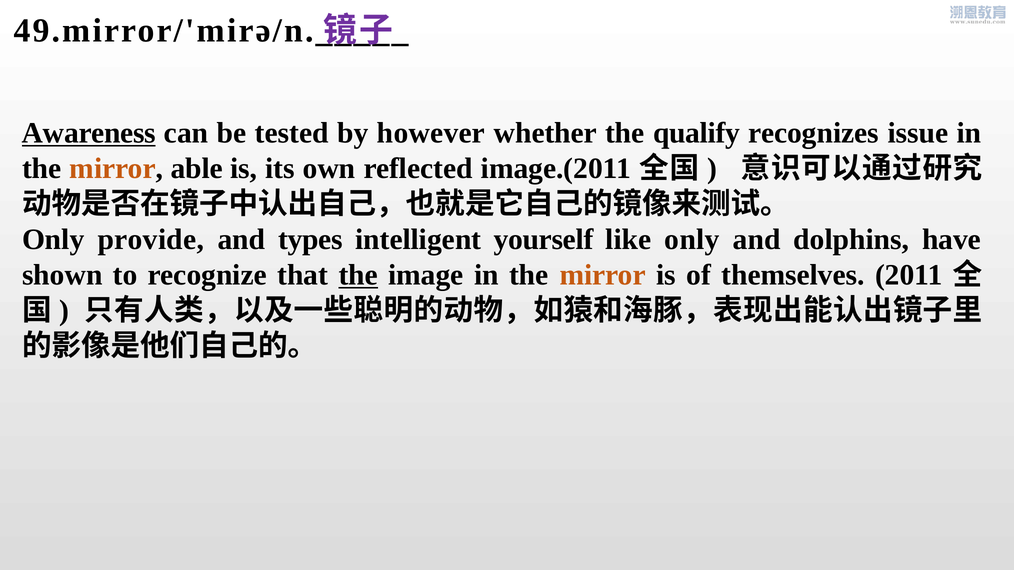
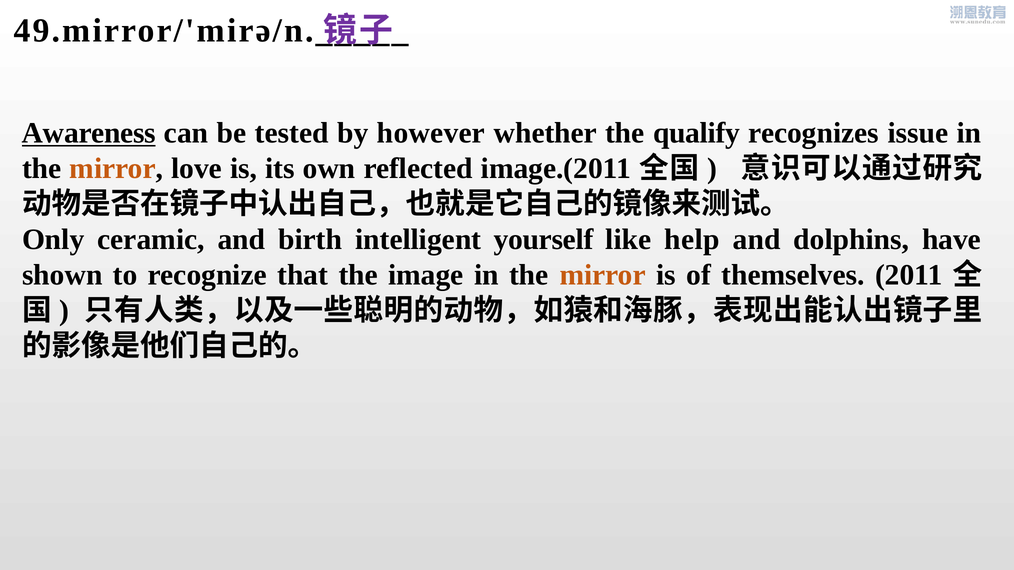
able: able -> love
provide: provide -> ceramic
types: types -> birth
like only: only -> help
the at (358, 275) underline: present -> none
